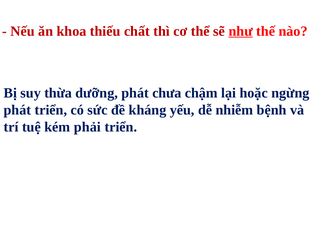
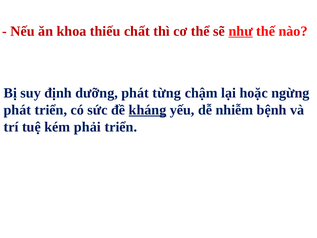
thừa: thừa -> định
chưa: chưa -> từng
kháng underline: none -> present
